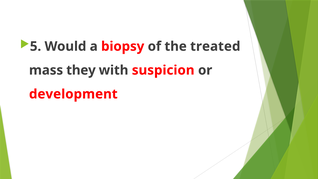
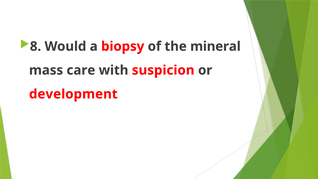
5: 5 -> 8
treated: treated -> mineral
they: they -> care
